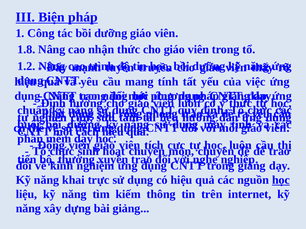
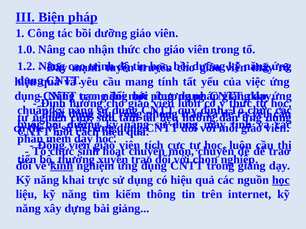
1.8: 1.8 -> 1.0
nghe: nghe -> chọn
kinh underline: none -> present
